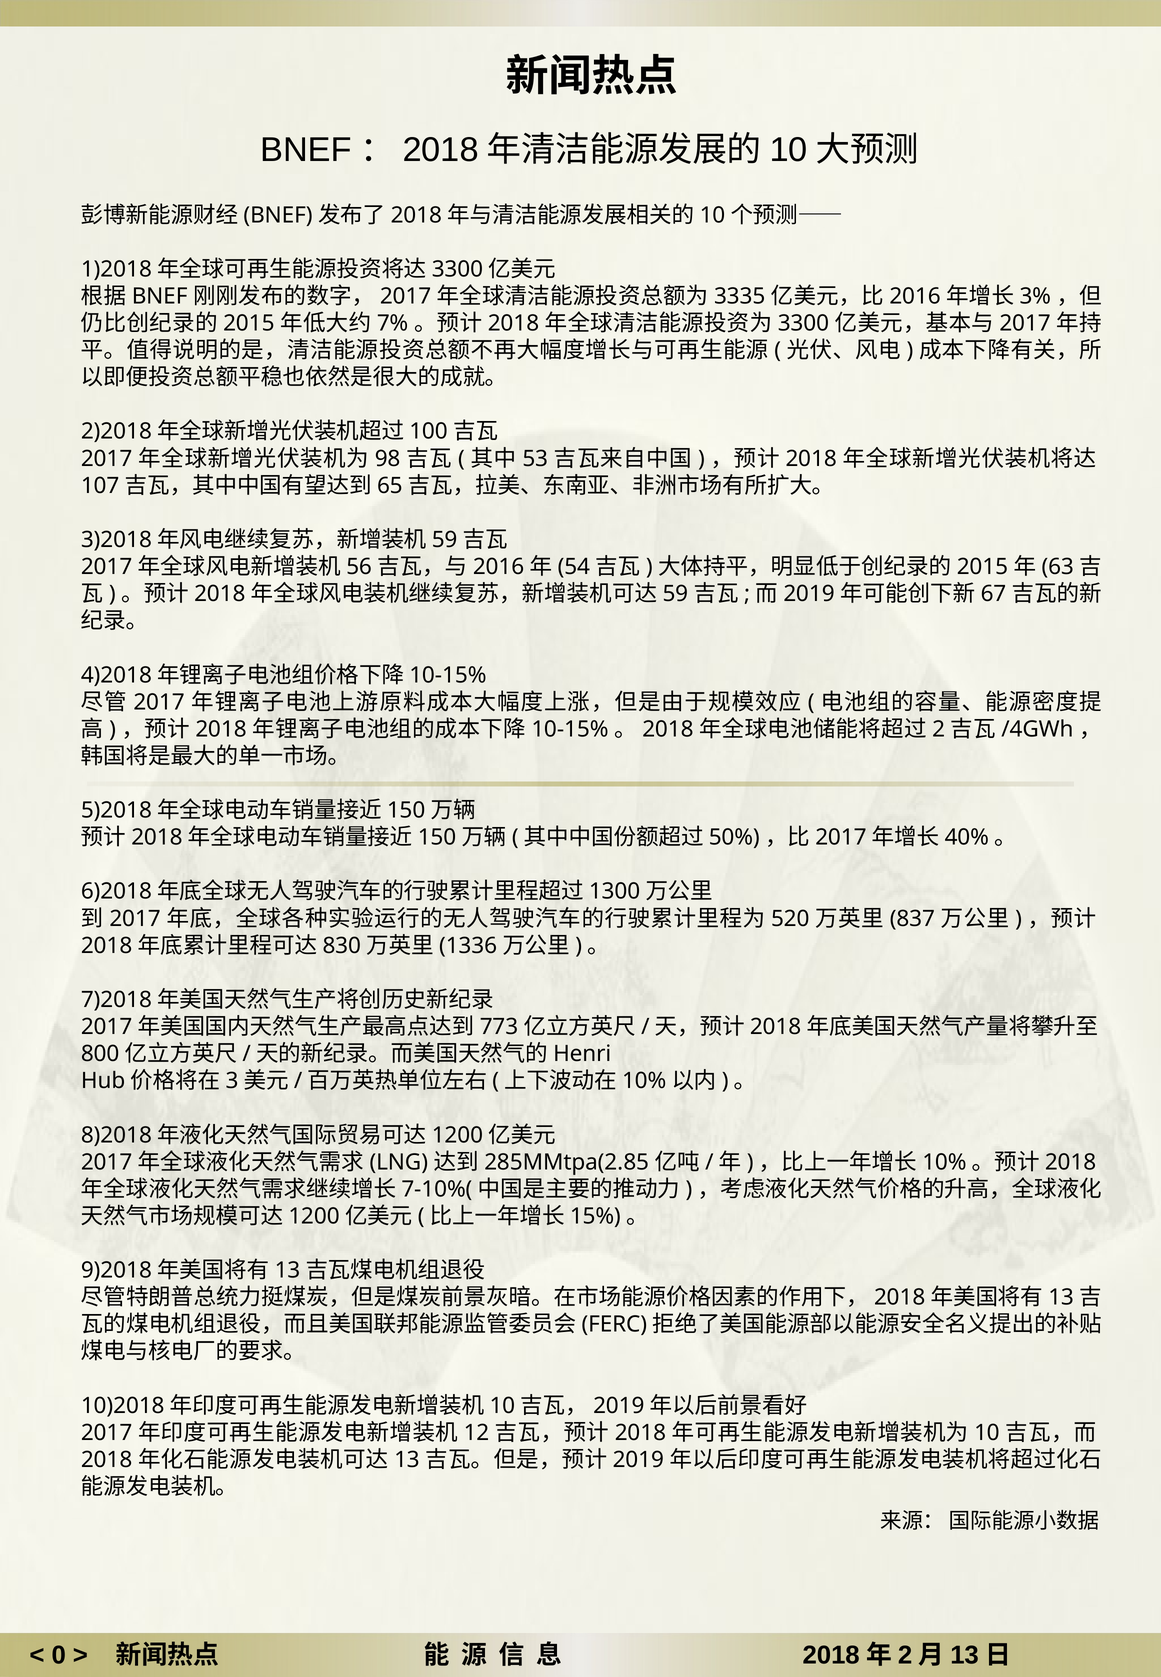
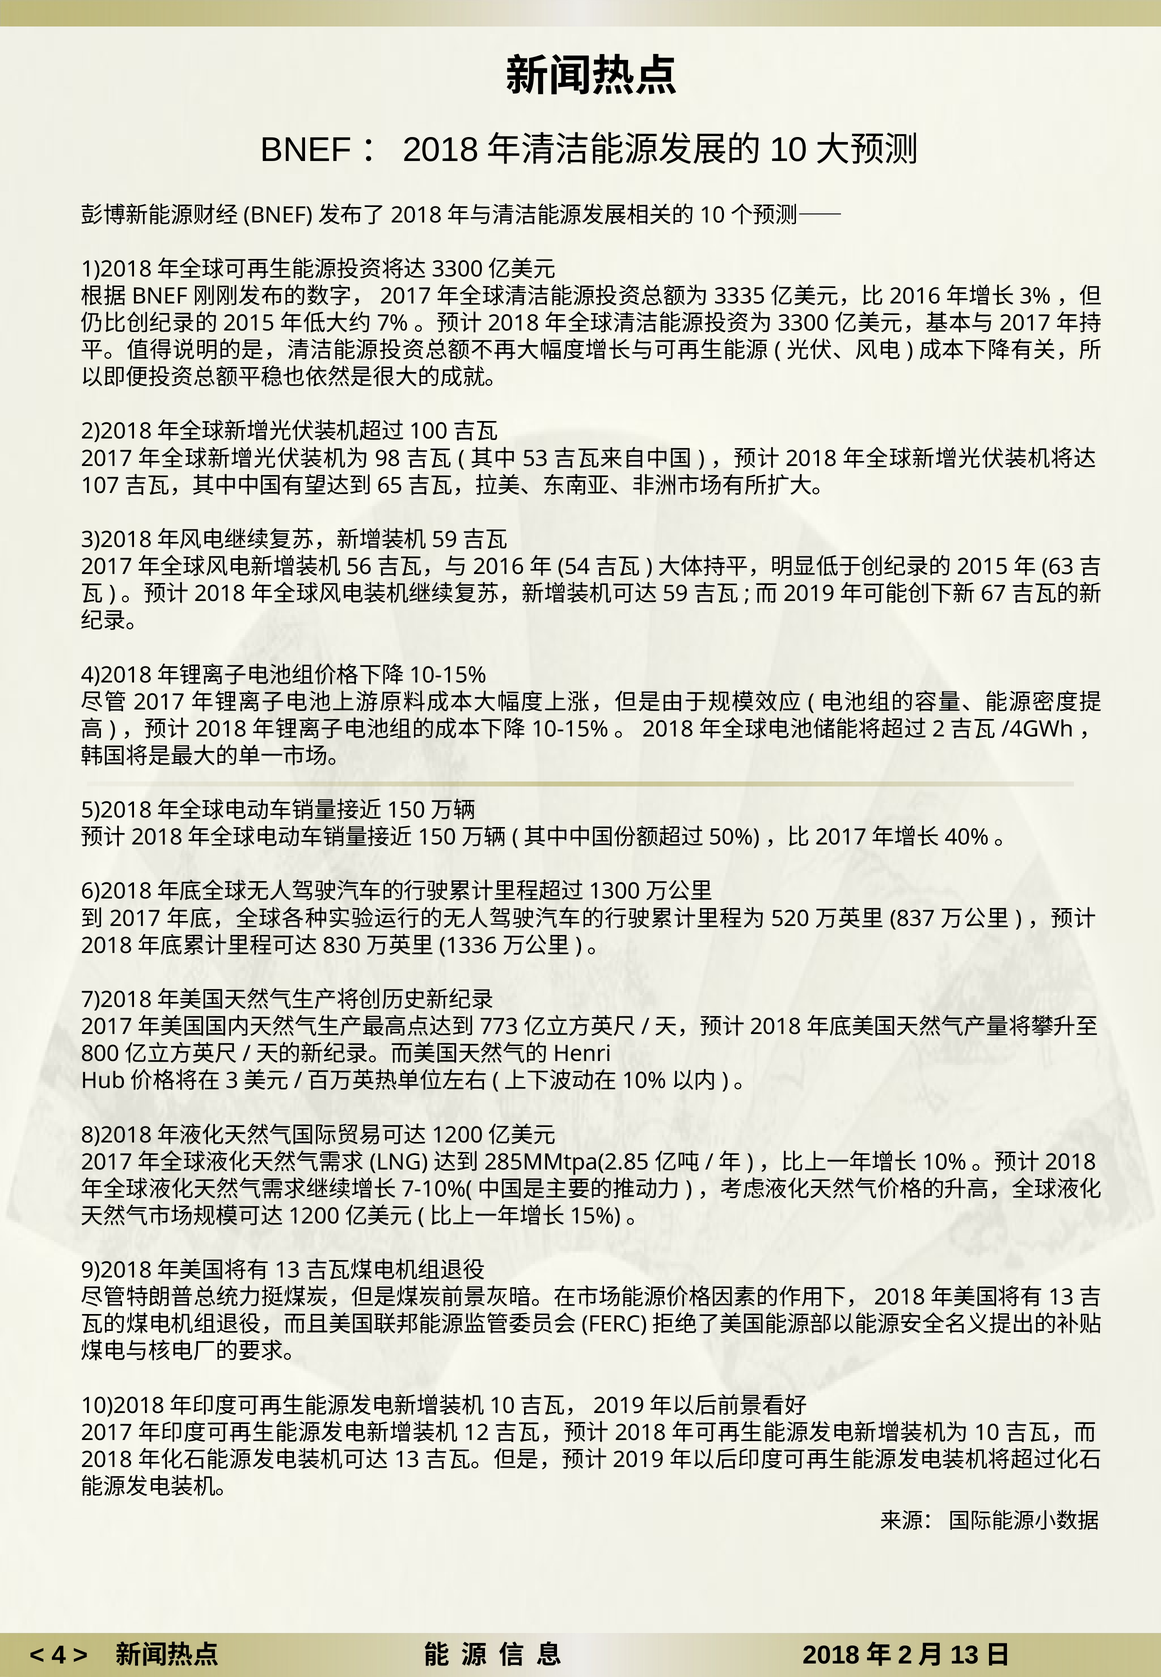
0: 0 -> 4
